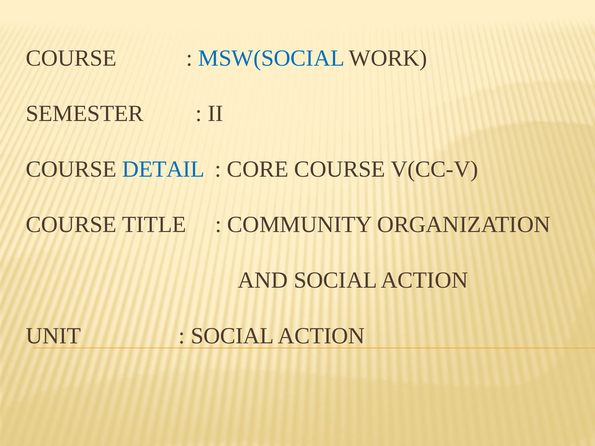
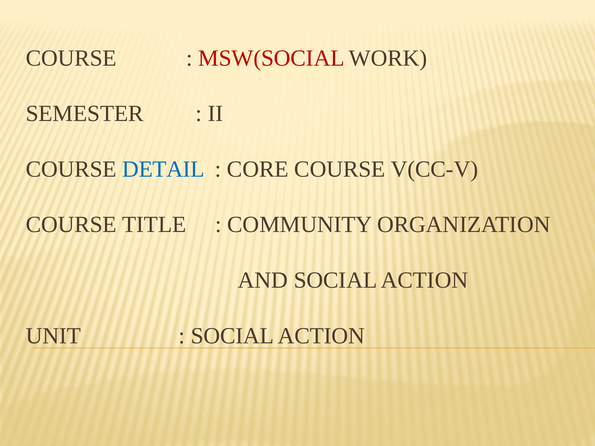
MSW(SOCIAL colour: blue -> red
